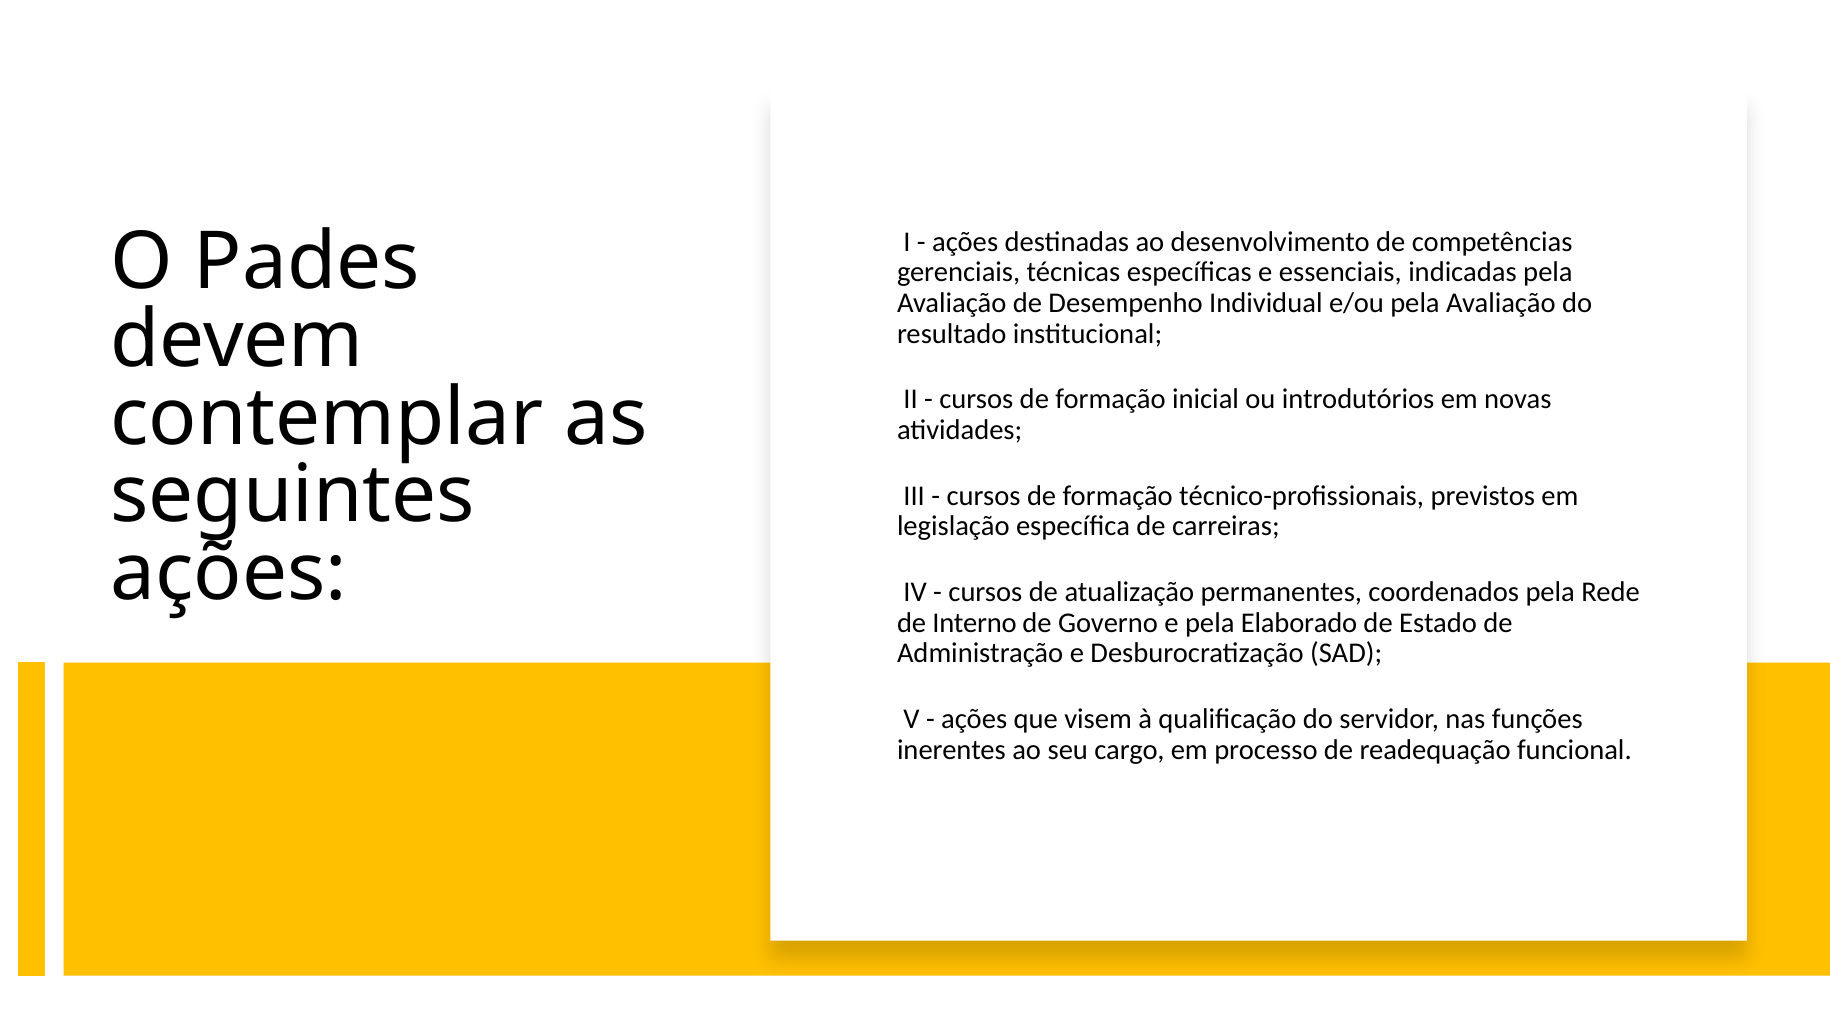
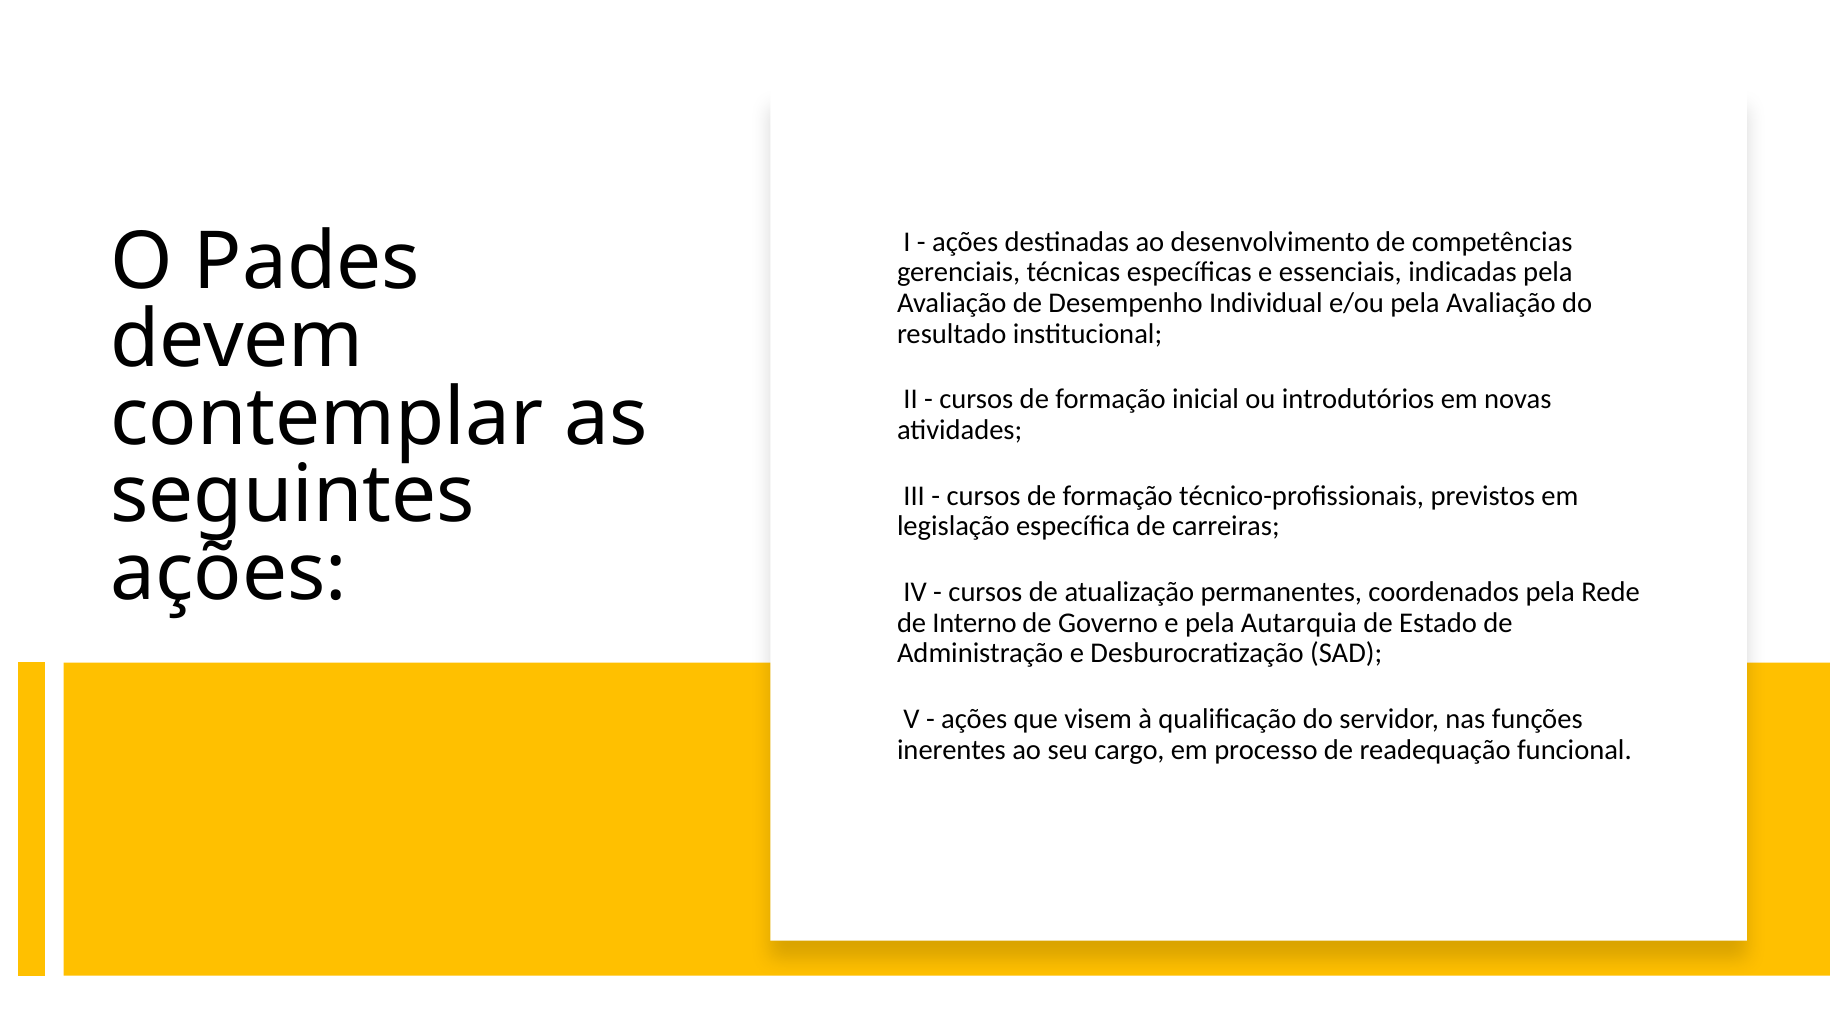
Elaborado: Elaborado -> Autarquia
